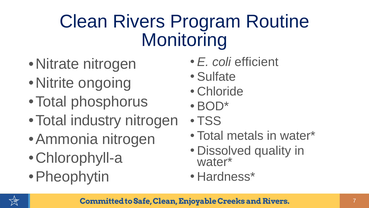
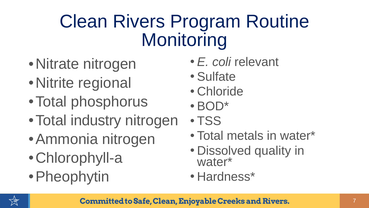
efficient: efficient -> relevant
ongoing: ongoing -> regional
